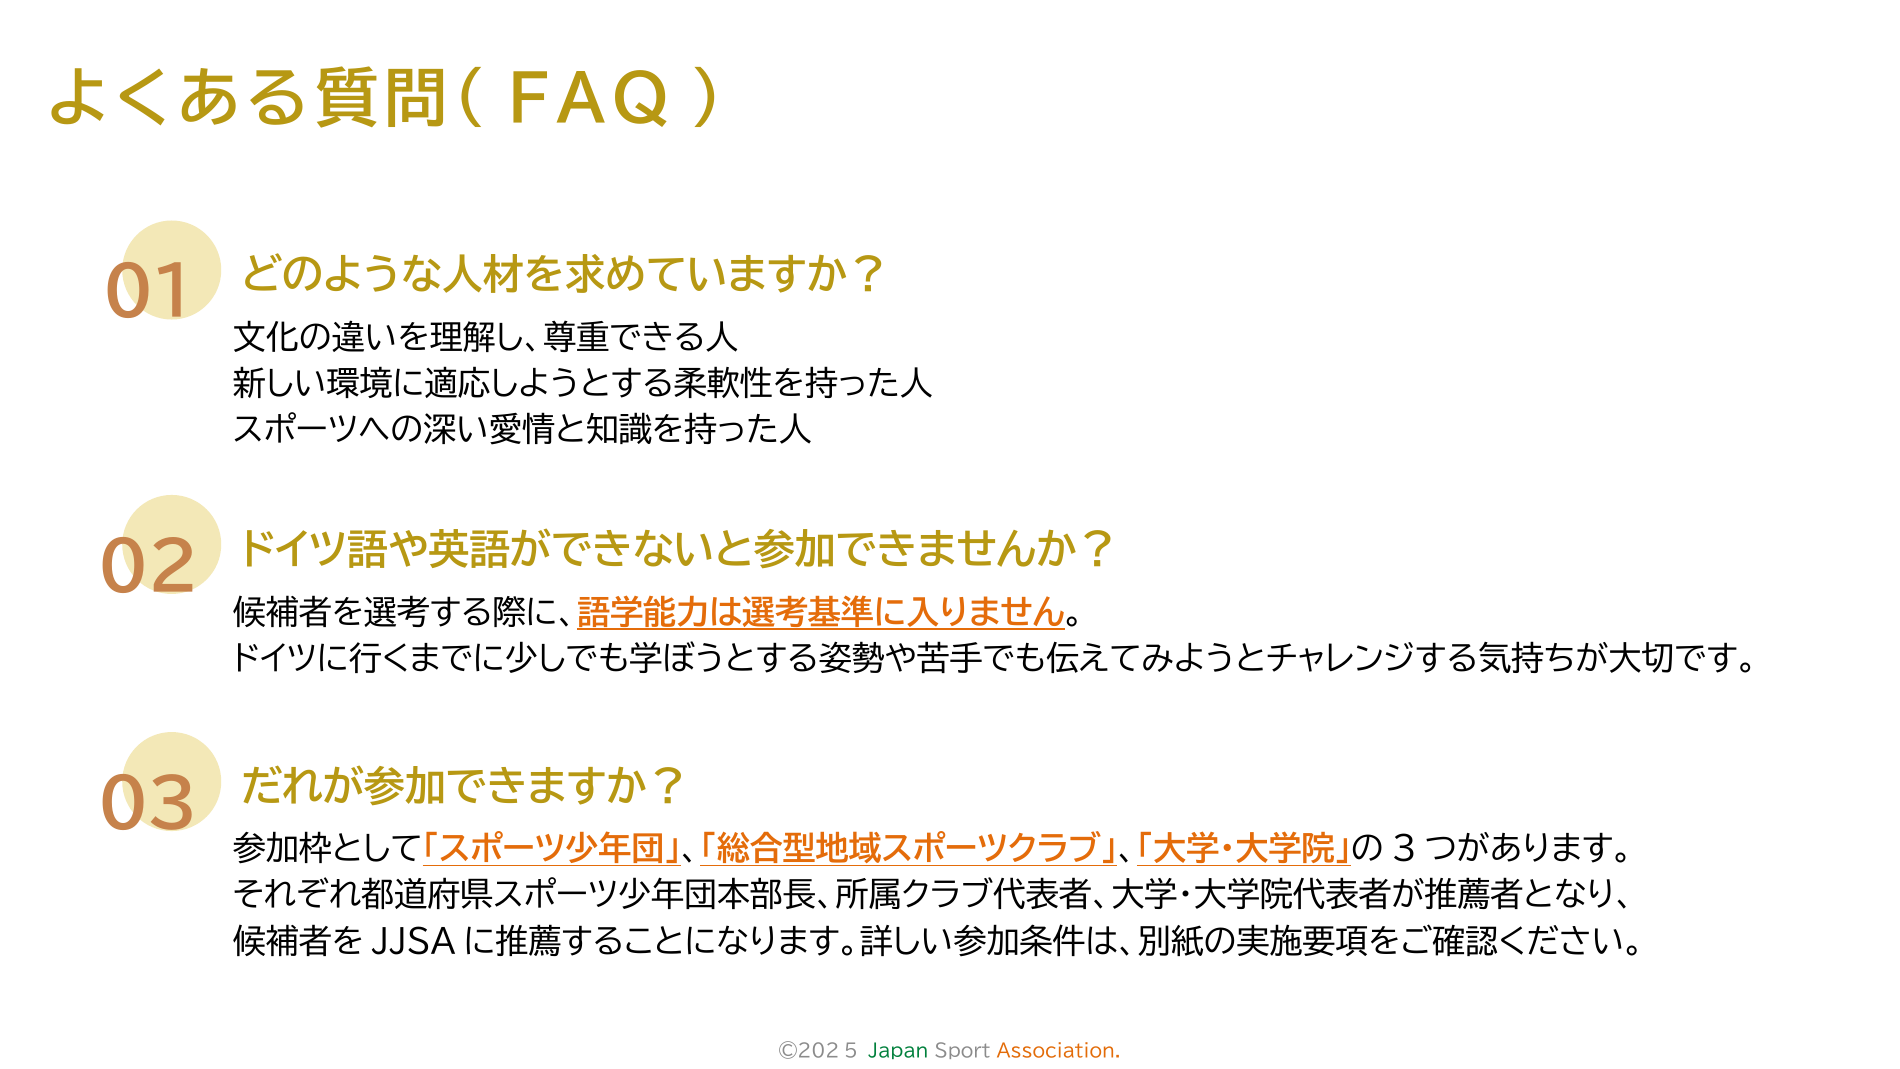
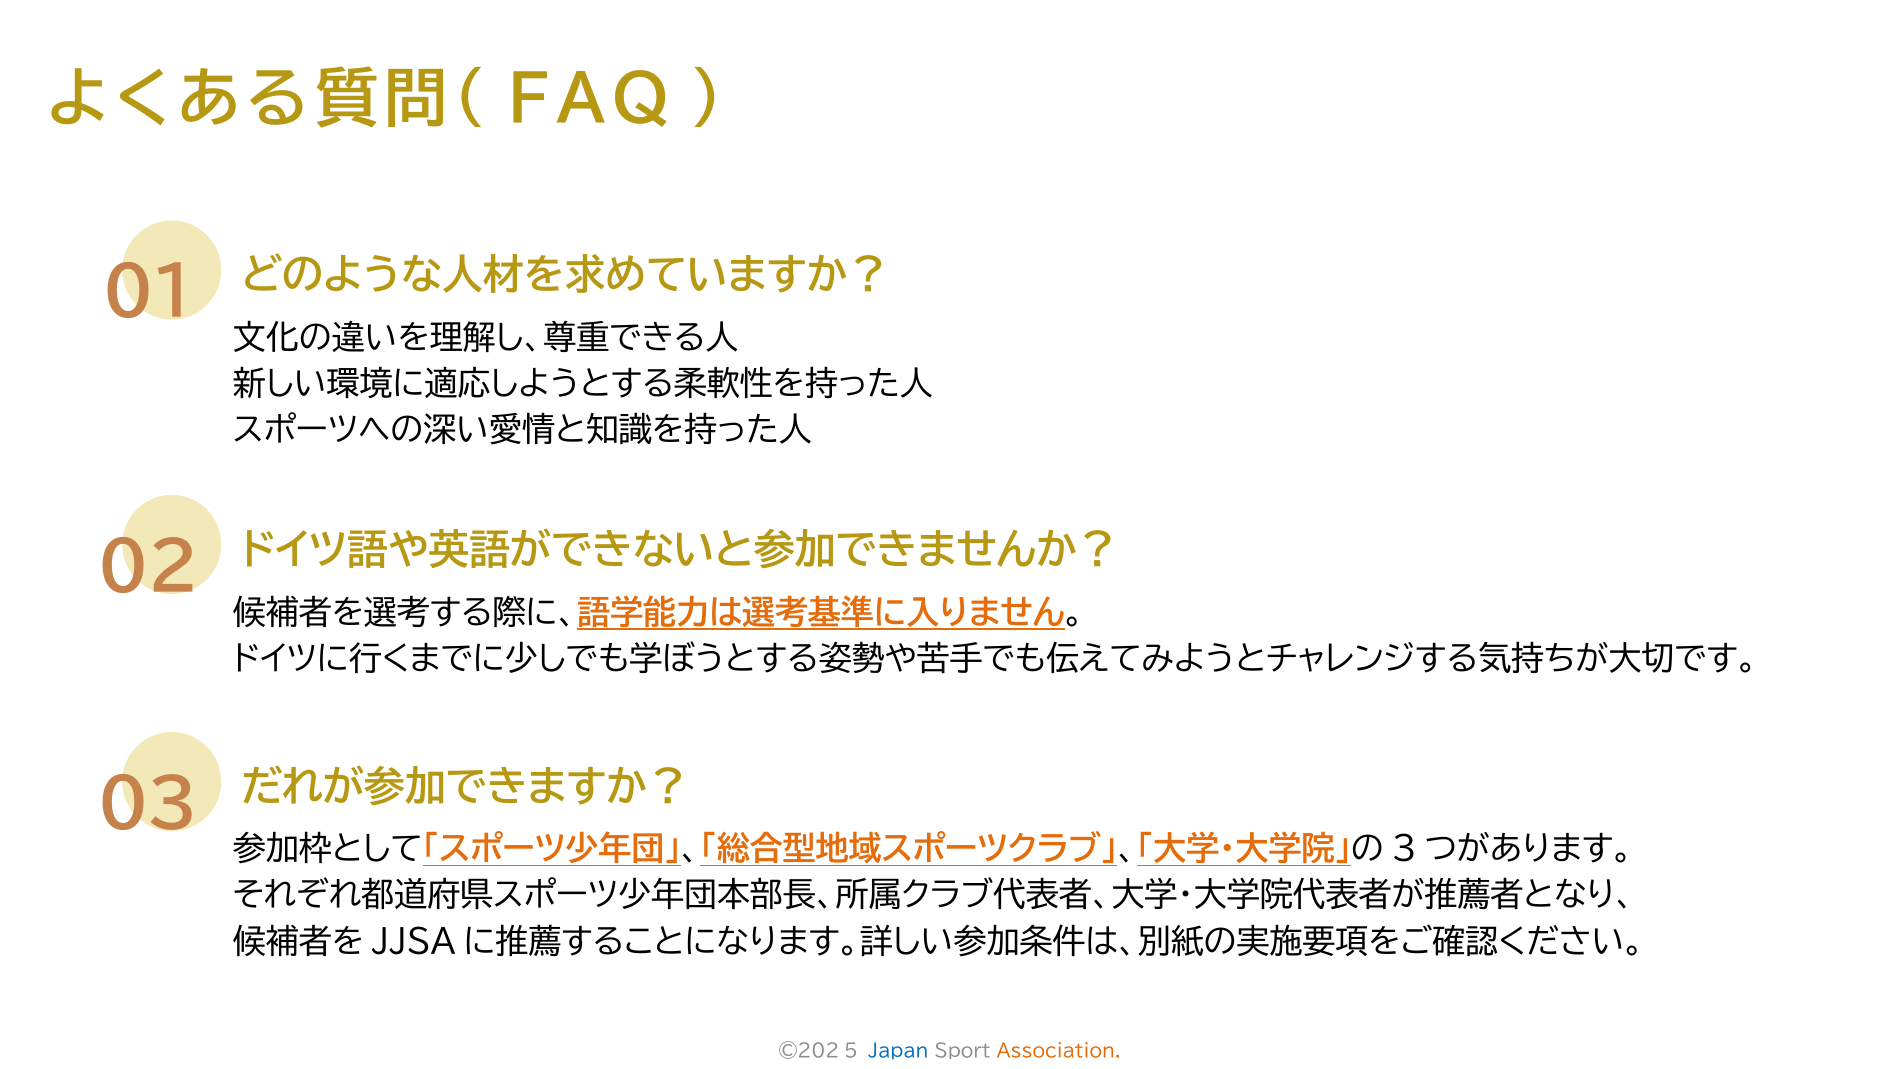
Japan colour: green -> blue
